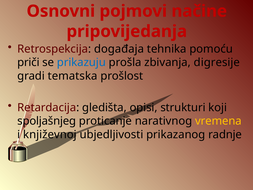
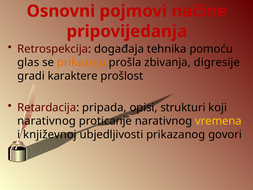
priči: priči -> glas
prikazuju colour: blue -> orange
tematska: tematska -> karaktere
gledišta: gledišta -> pripada
spoljašnjeg at (47, 121): spoljašnjeg -> narativnog
radnje: radnje -> govori
